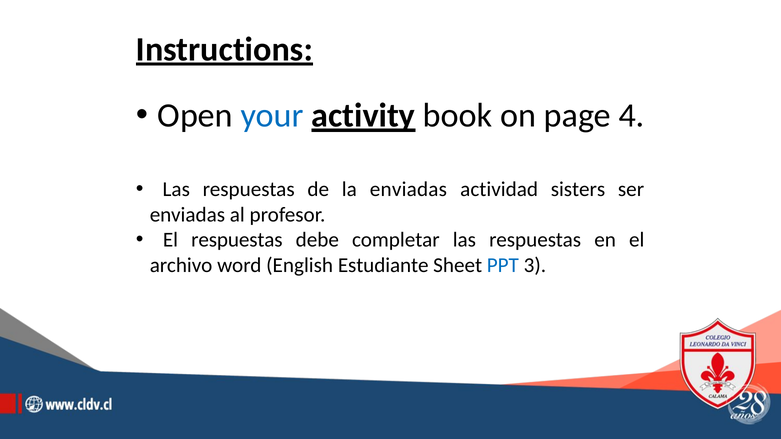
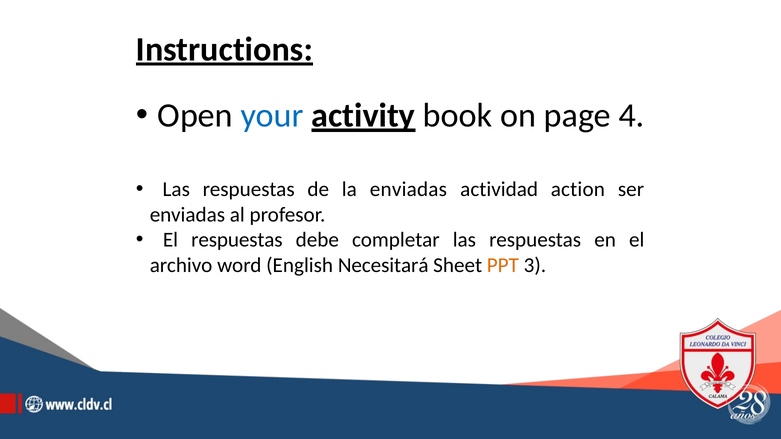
sisters: sisters -> action
Estudiante: Estudiante -> Necesitará
PPT colour: blue -> orange
